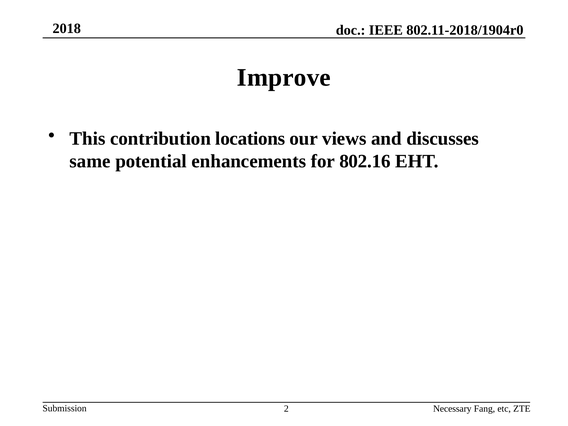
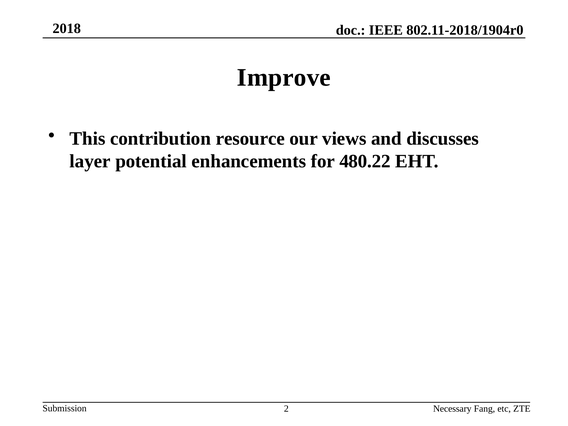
locations: locations -> resource
same: same -> layer
802.16: 802.16 -> 480.22
